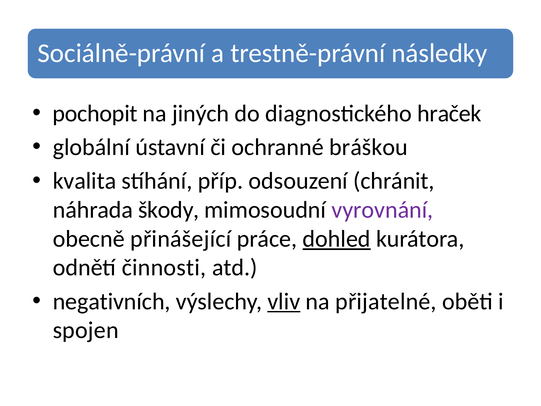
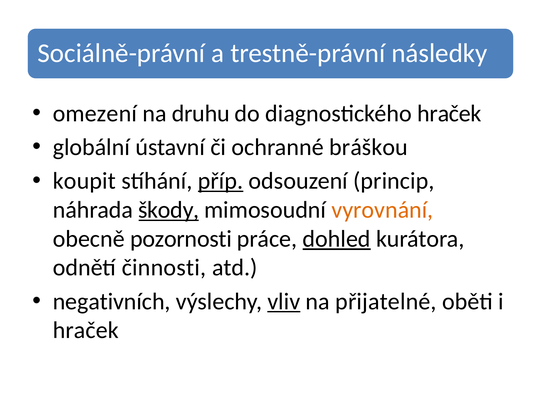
pochopit: pochopit -> omezení
jiných: jiných -> druhu
kvalita: kvalita -> koupit
příp underline: none -> present
chránit: chránit -> princip
škody underline: none -> present
vyrovnání colour: purple -> orange
přinášející: přinášející -> pozornosti
spojen at (86, 330): spojen -> hraček
